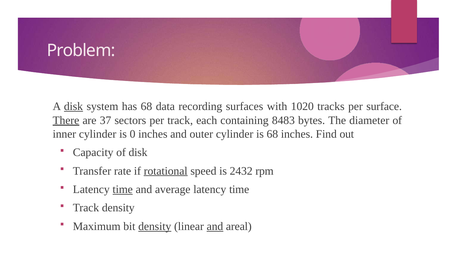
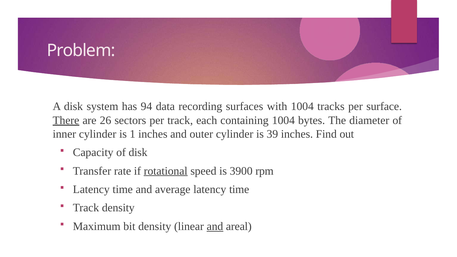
disk at (73, 107) underline: present -> none
has 68: 68 -> 94
with 1020: 1020 -> 1004
37: 37 -> 26
containing 8483: 8483 -> 1004
0: 0 -> 1
is 68: 68 -> 39
2432: 2432 -> 3900
time at (123, 189) underline: present -> none
density at (155, 226) underline: present -> none
